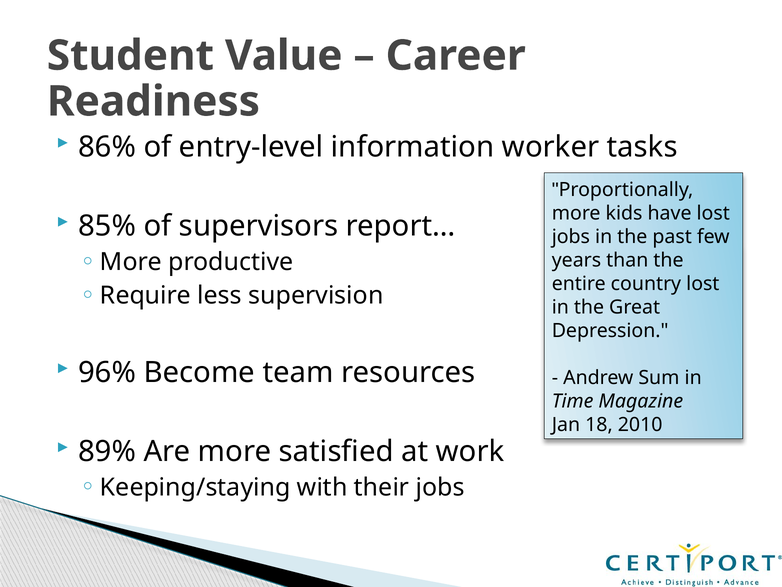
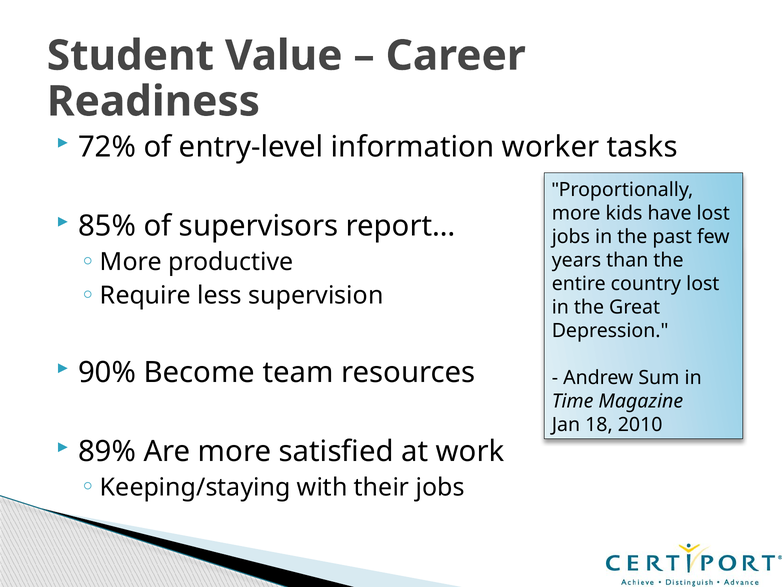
86%: 86% -> 72%
96%: 96% -> 90%
